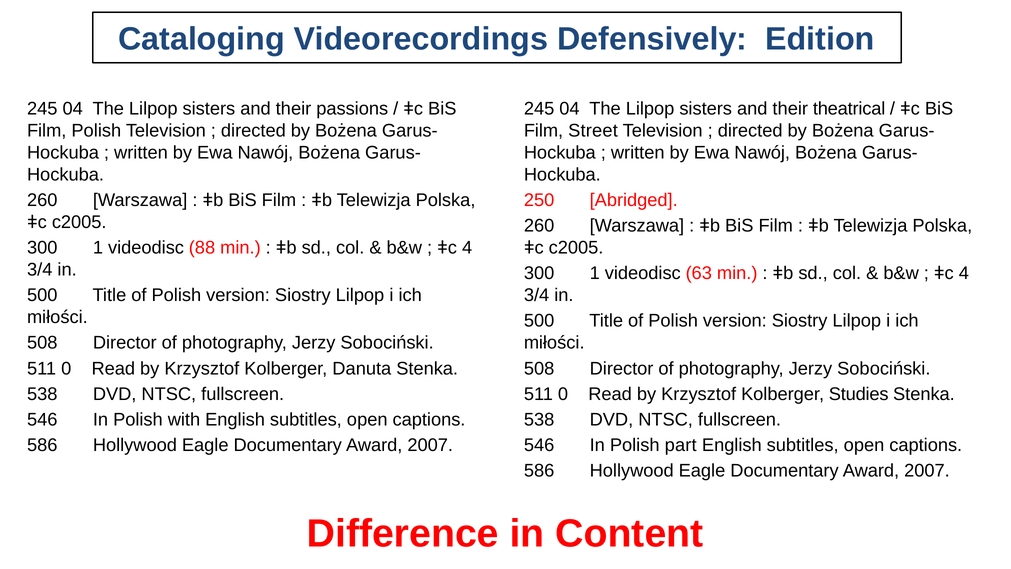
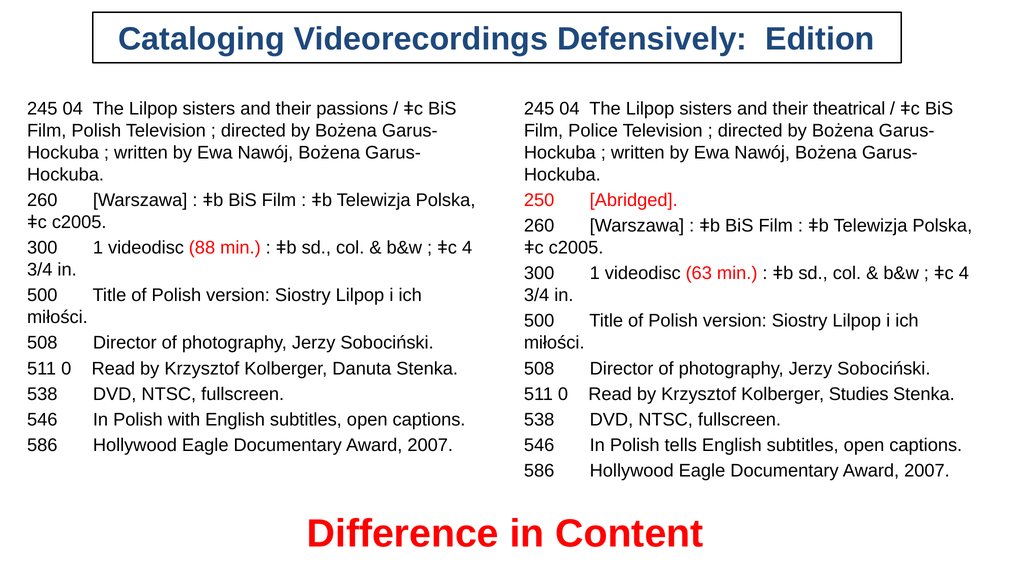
Street: Street -> Police
part: part -> tells
